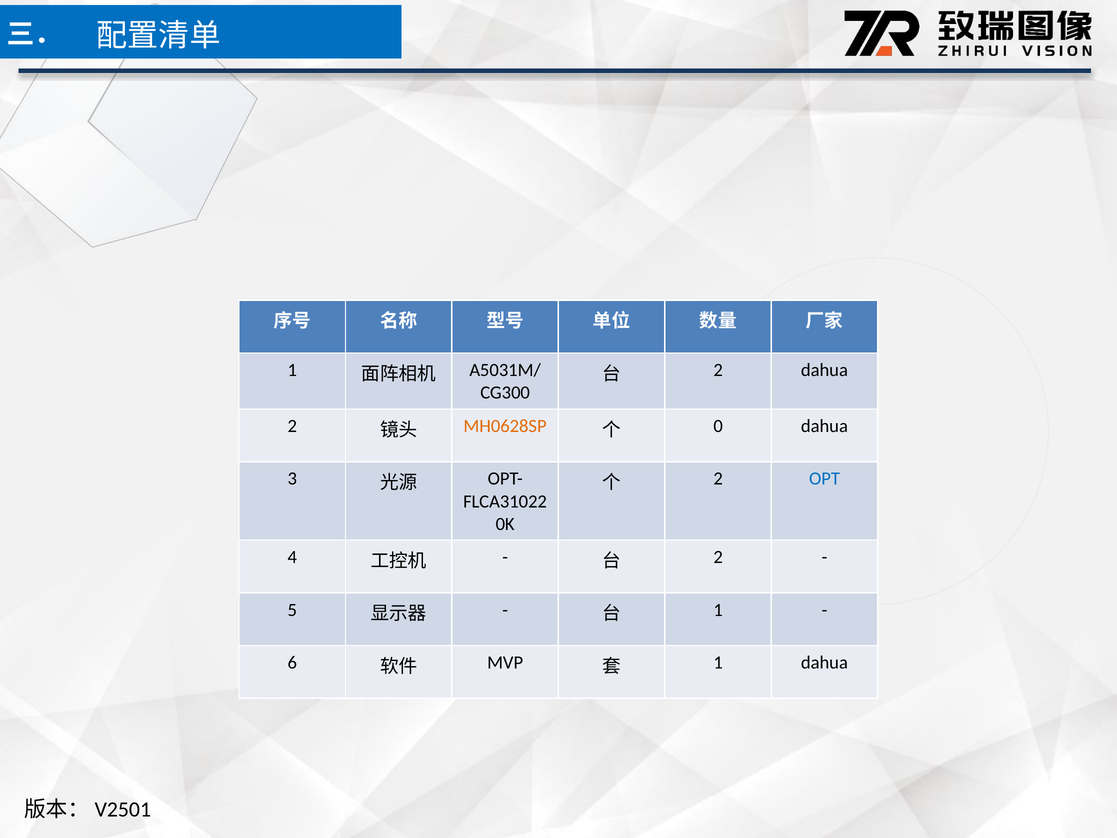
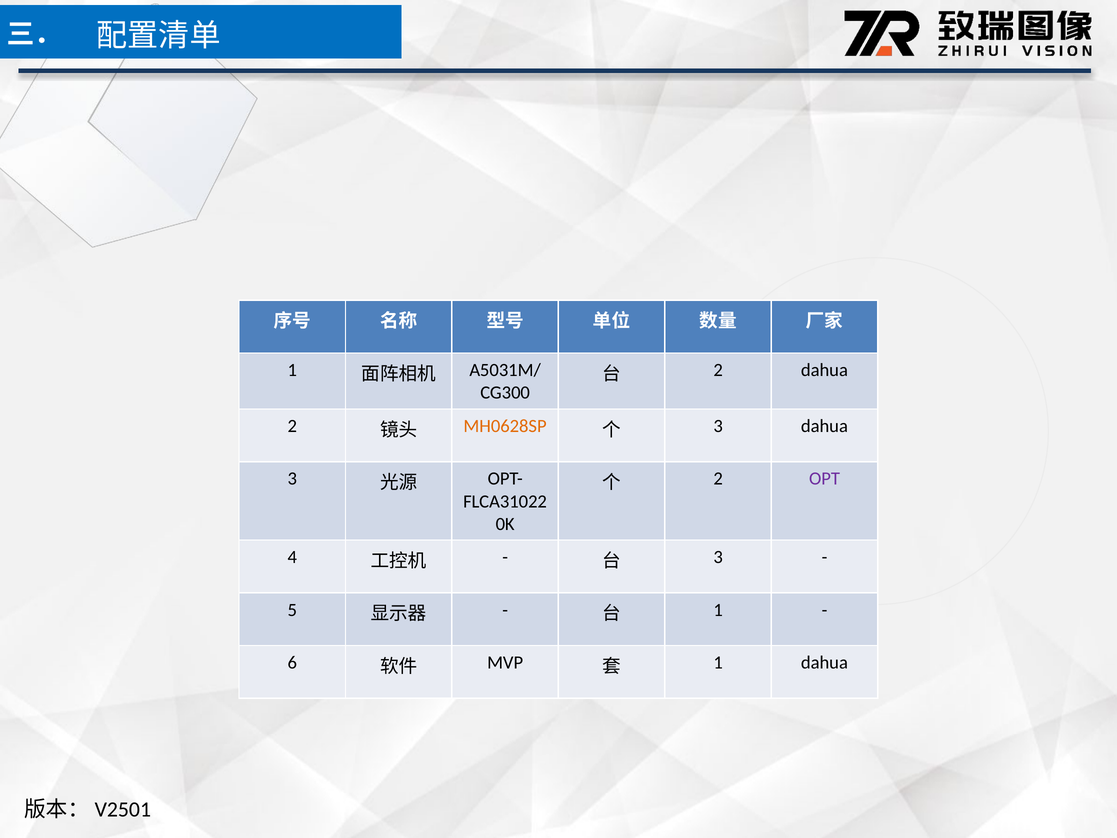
0 at (718, 426): 0 -> 3
OPT colour: blue -> purple
2 at (718, 557): 2 -> 3
